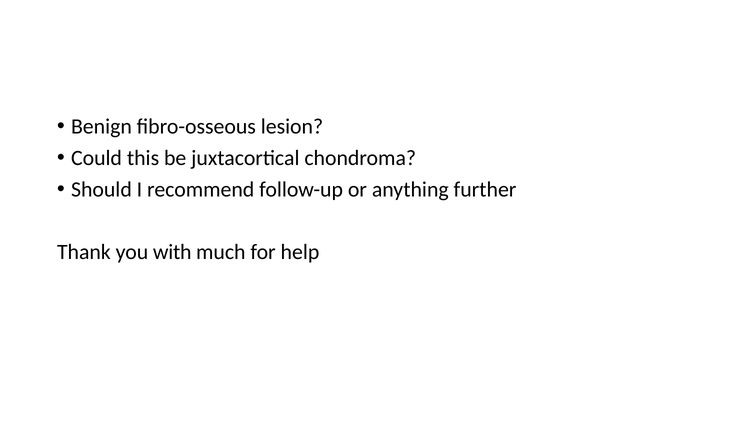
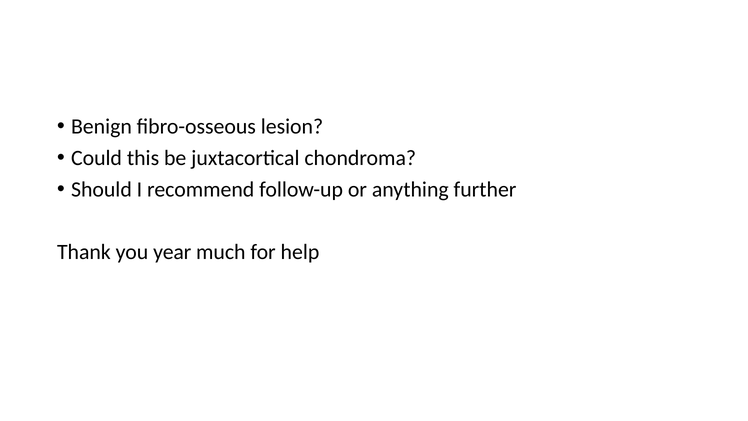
with: with -> year
